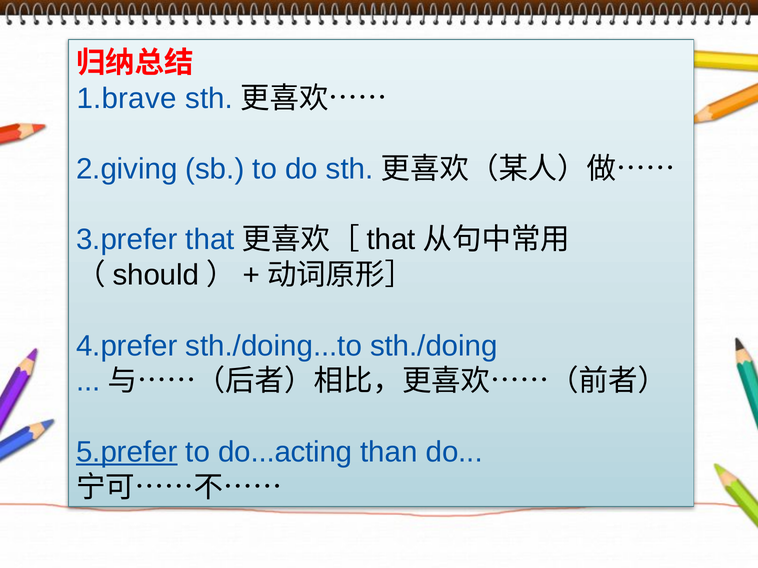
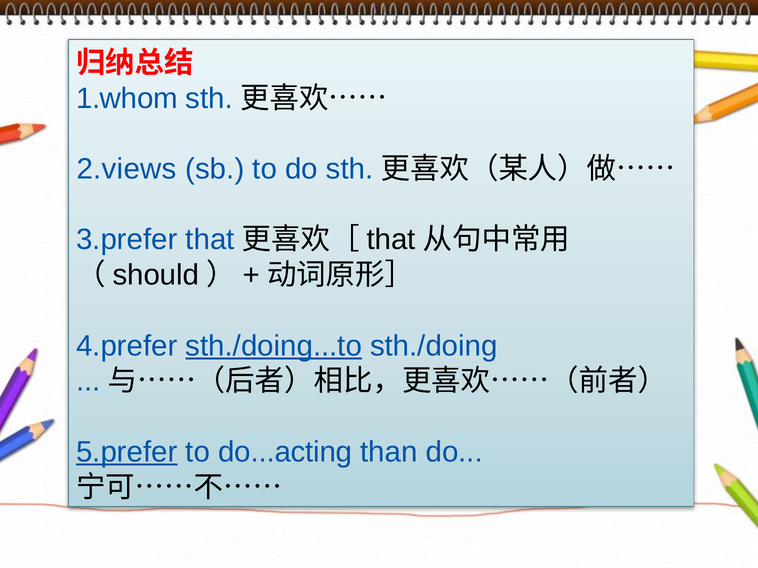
1.brave: 1.brave -> 1.whom
2.giving: 2.giving -> 2.views
sth./doing...to underline: none -> present
